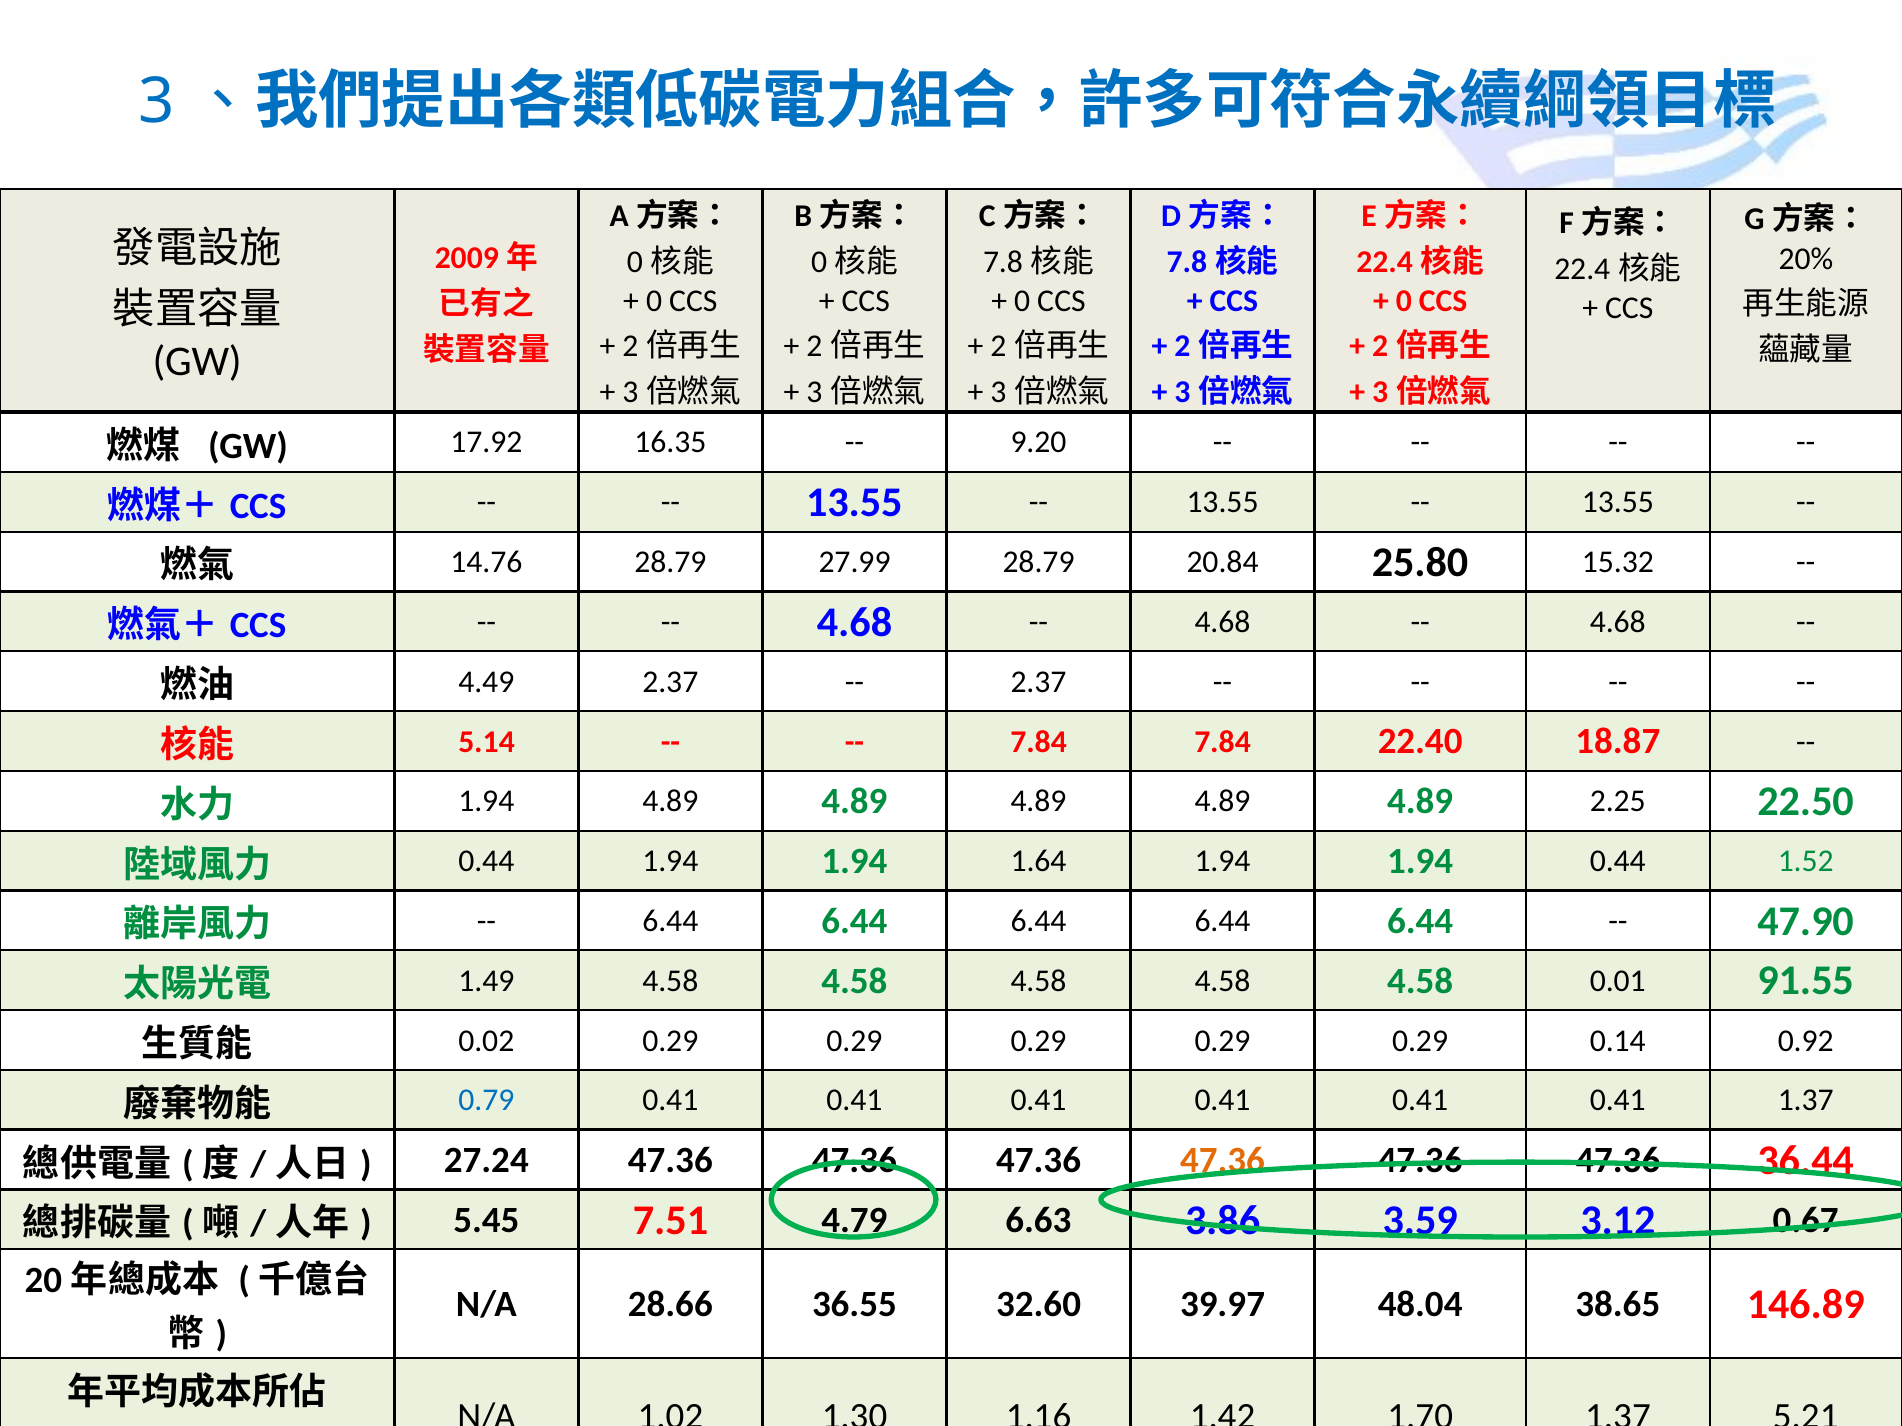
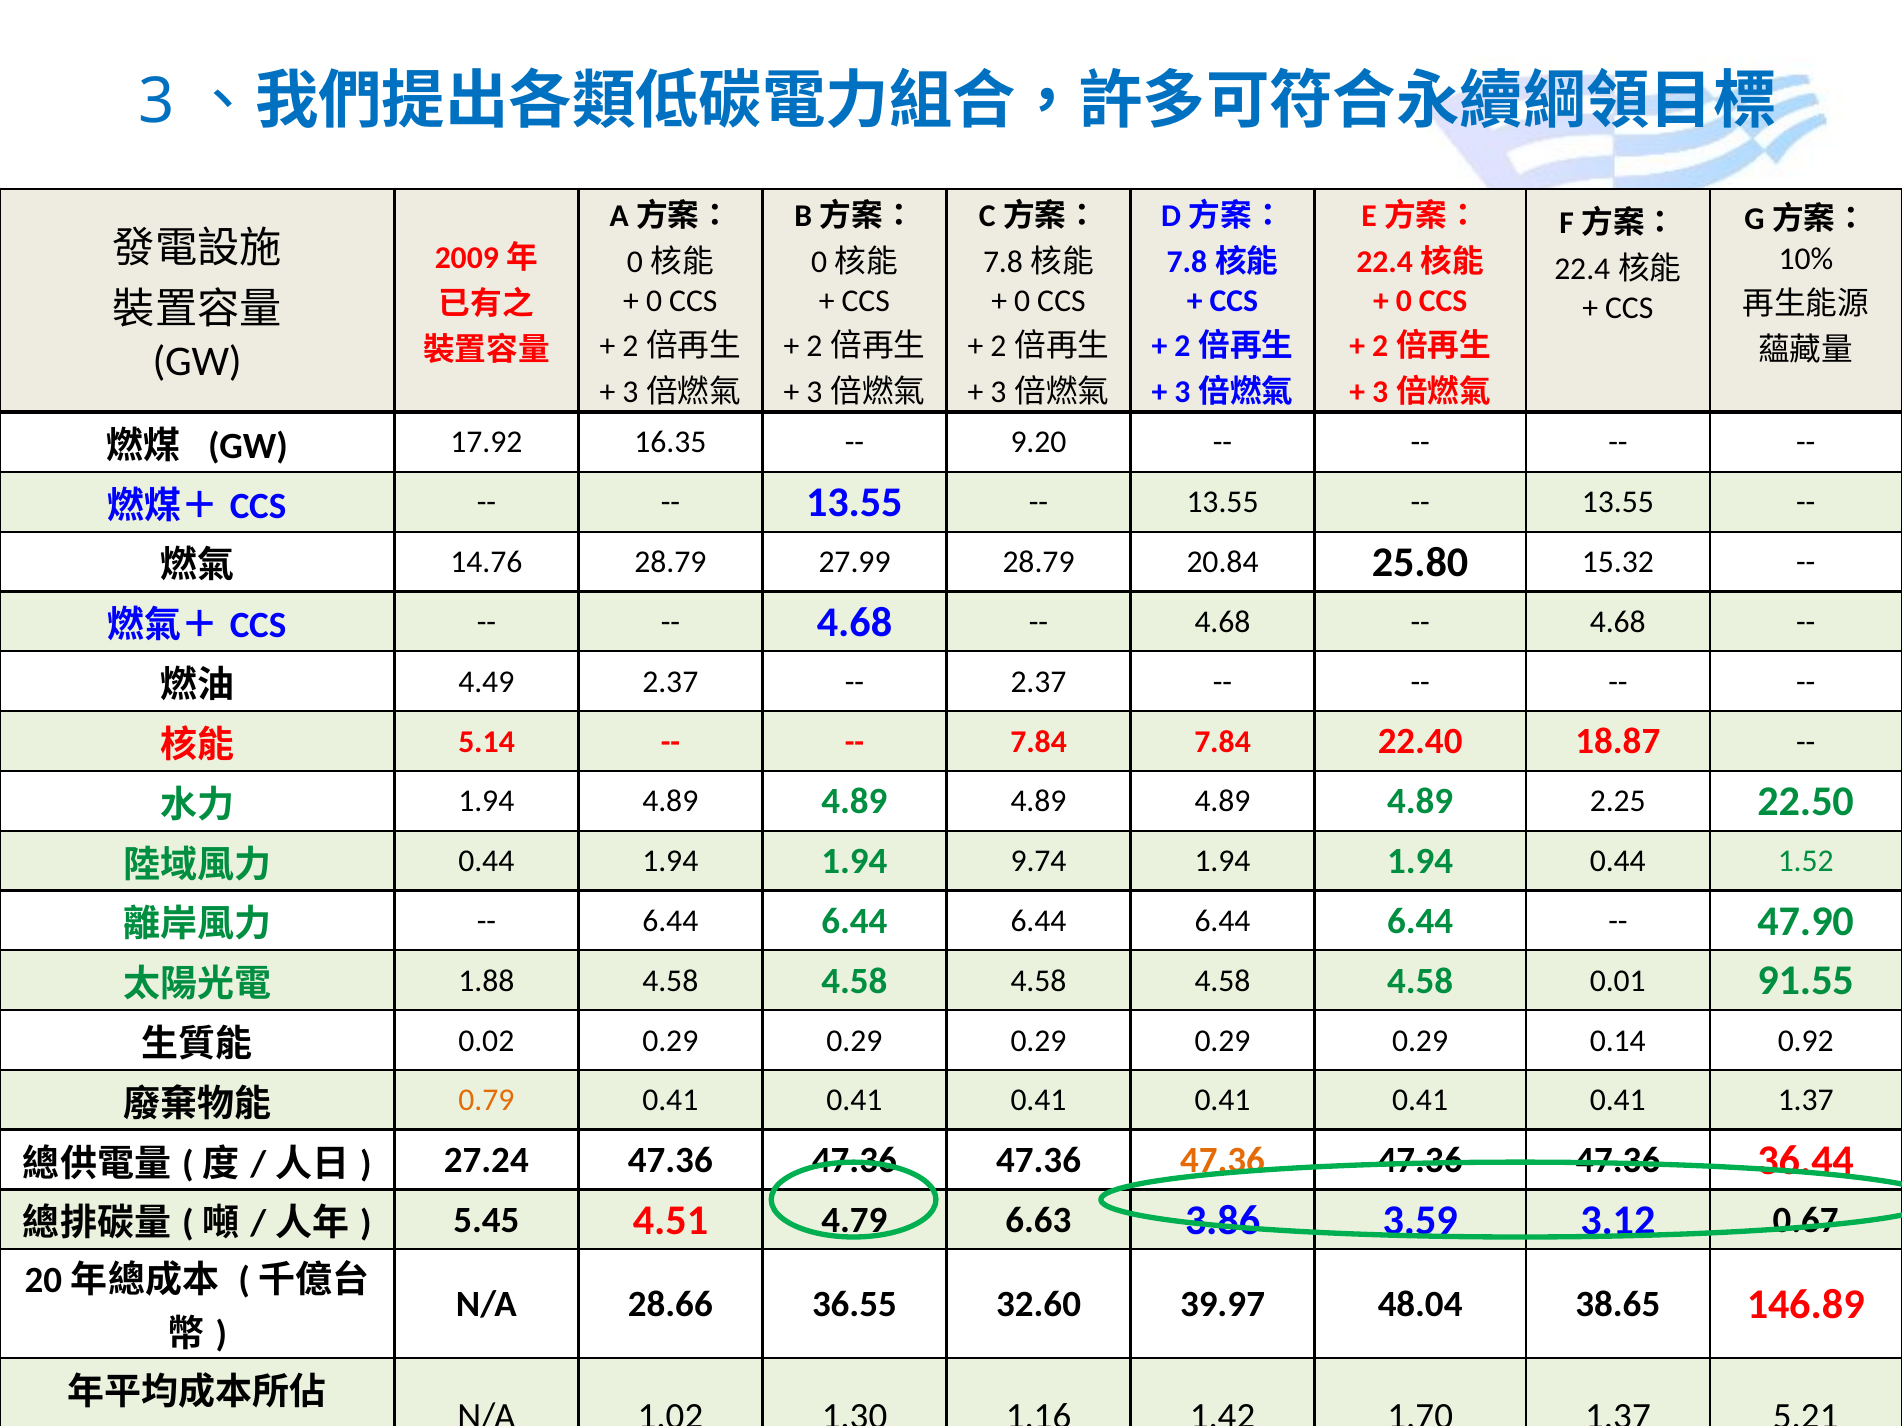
20%: 20% -> 10%
1.64: 1.64 -> 9.74
1.49: 1.49 -> 1.88
0.79 colour: blue -> orange
7.51: 7.51 -> 4.51
